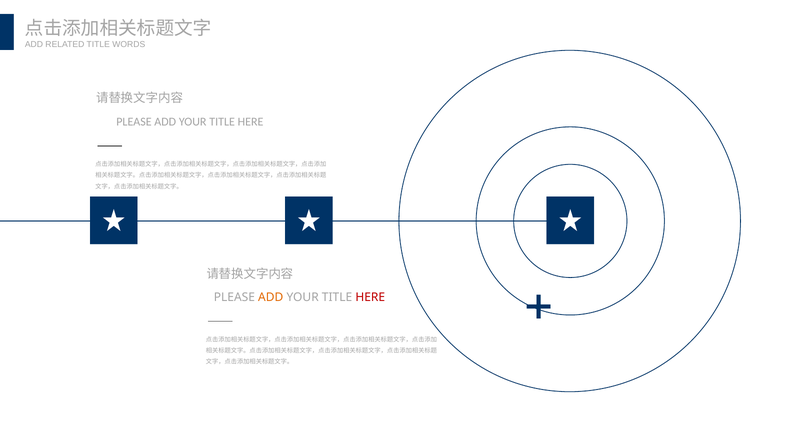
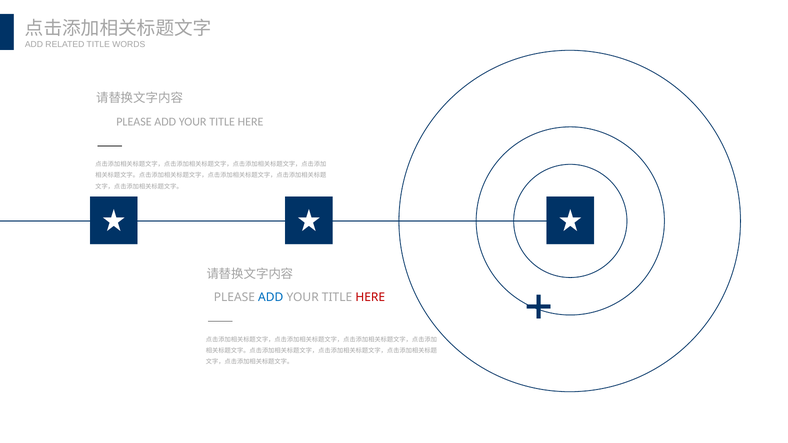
ADD at (271, 297) colour: orange -> blue
